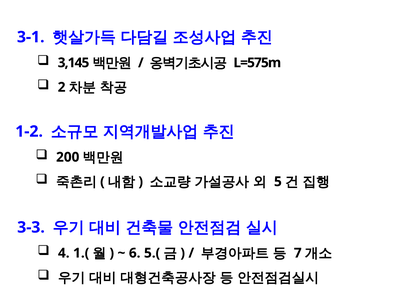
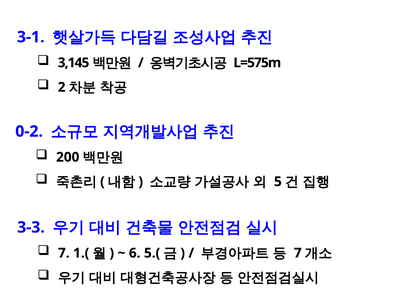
1-2: 1-2 -> 0-2
4 at (64, 253): 4 -> 7
